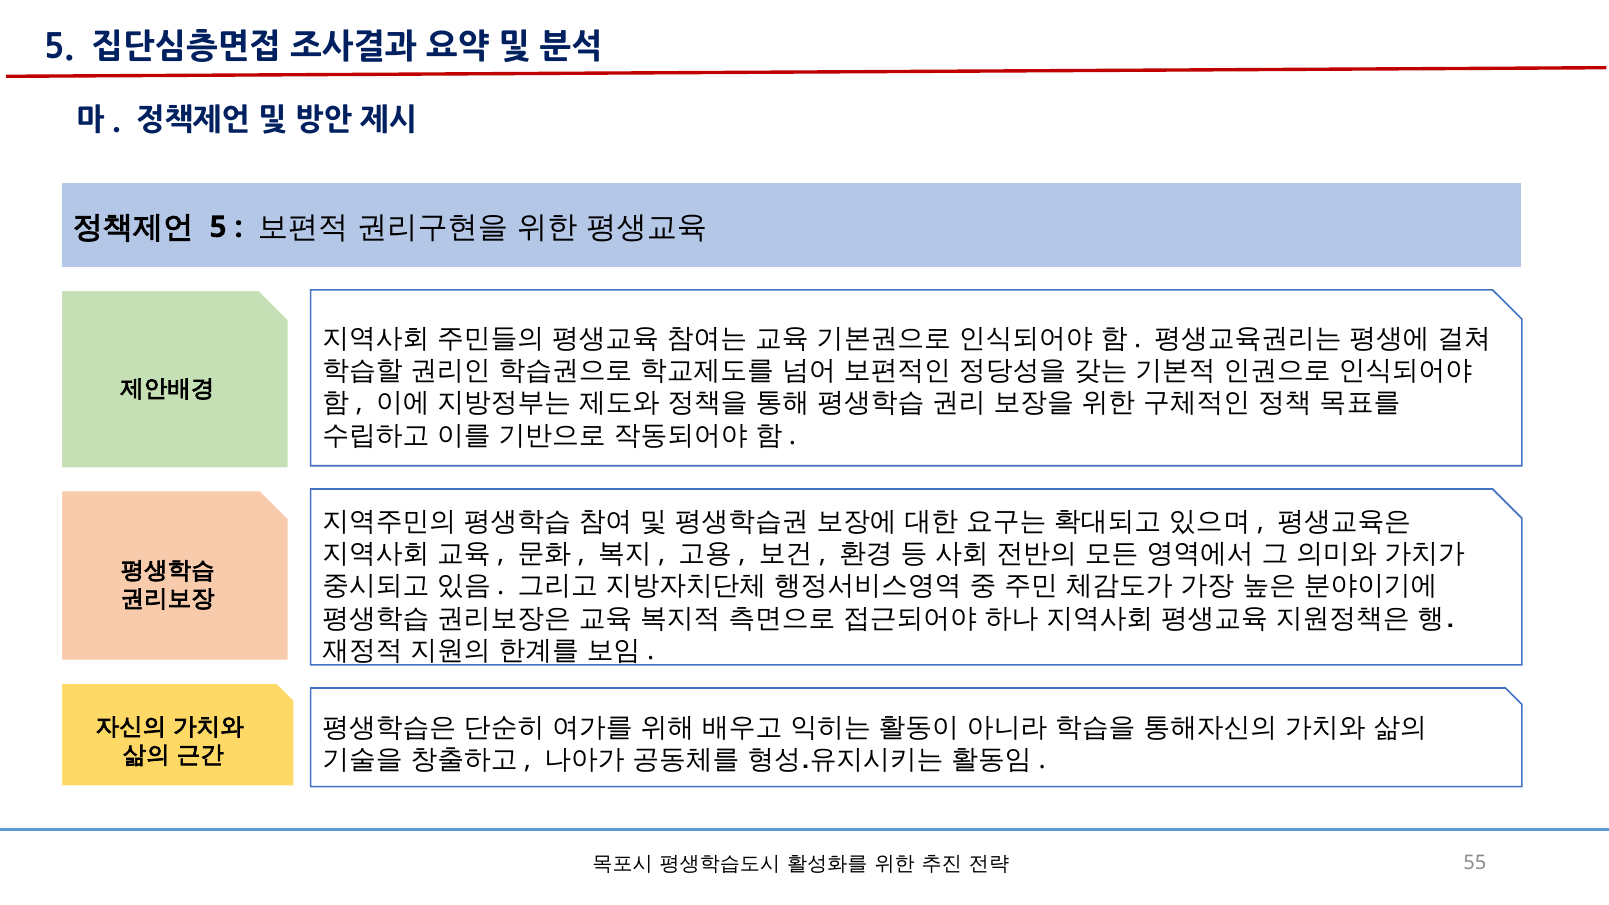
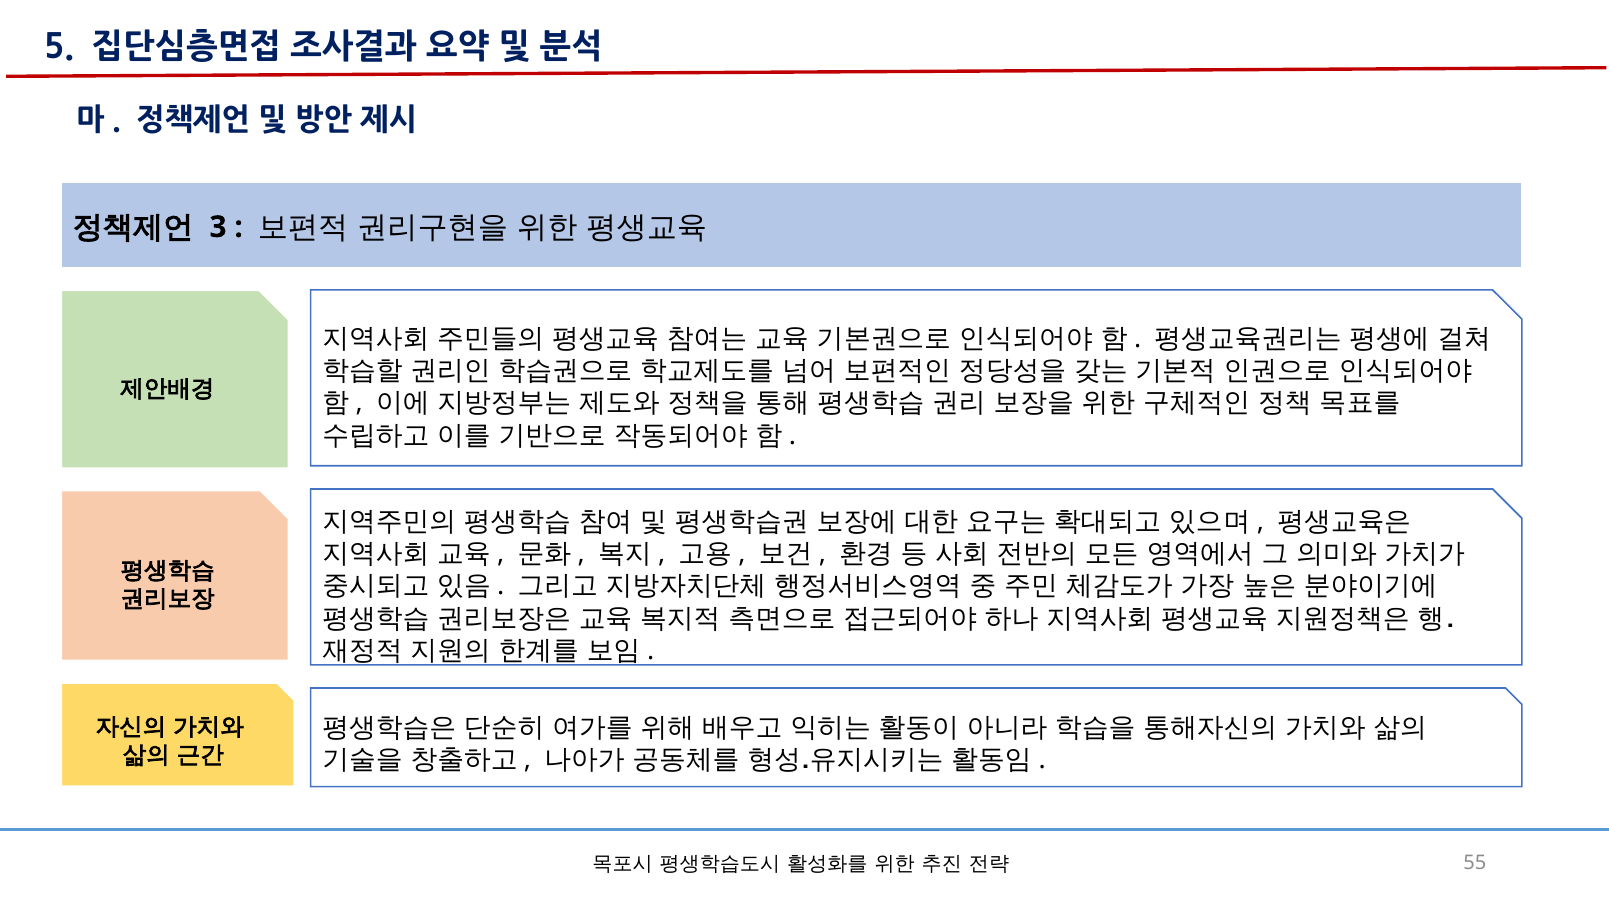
5 at (218, 227): 5 -> 3
